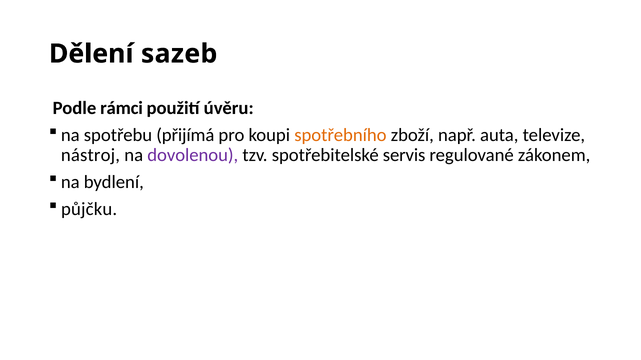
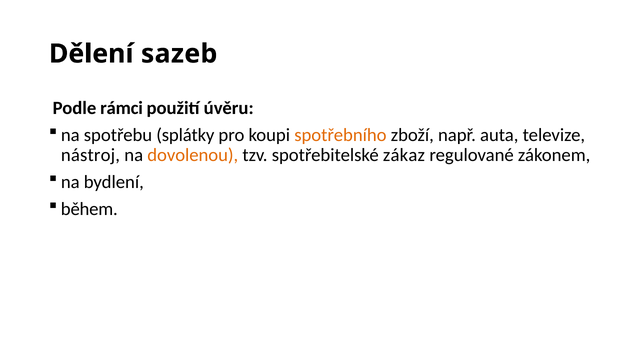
přijímá: přijímá -> splátky
dovolenou colour: purple -> orange
servis: servis -> zákaz
půjčku: půjčku -> během
